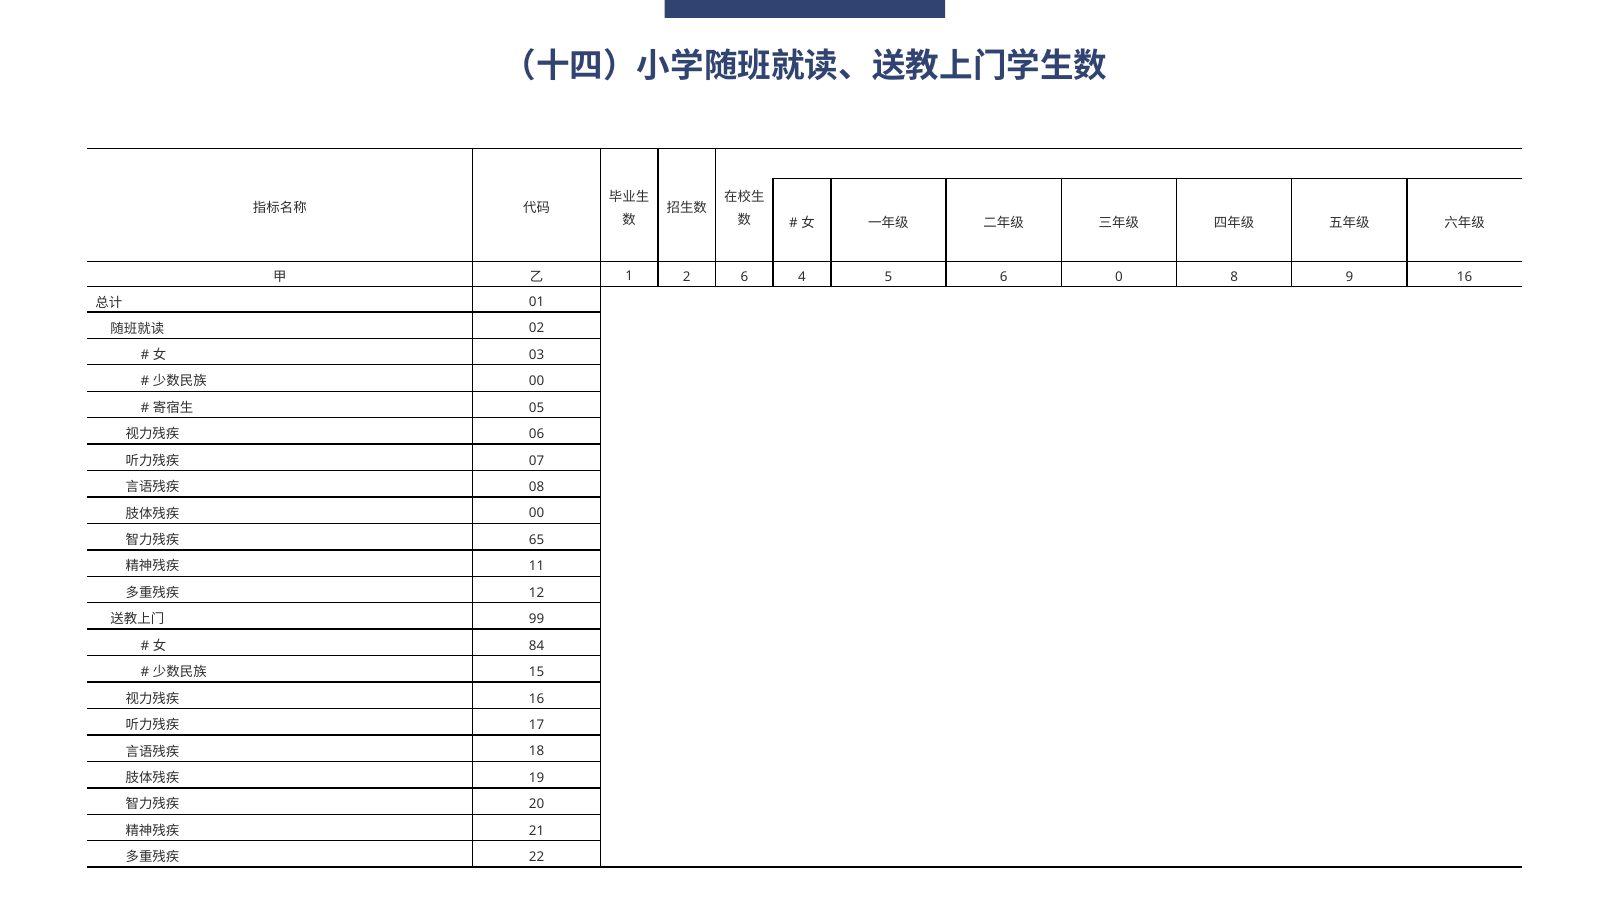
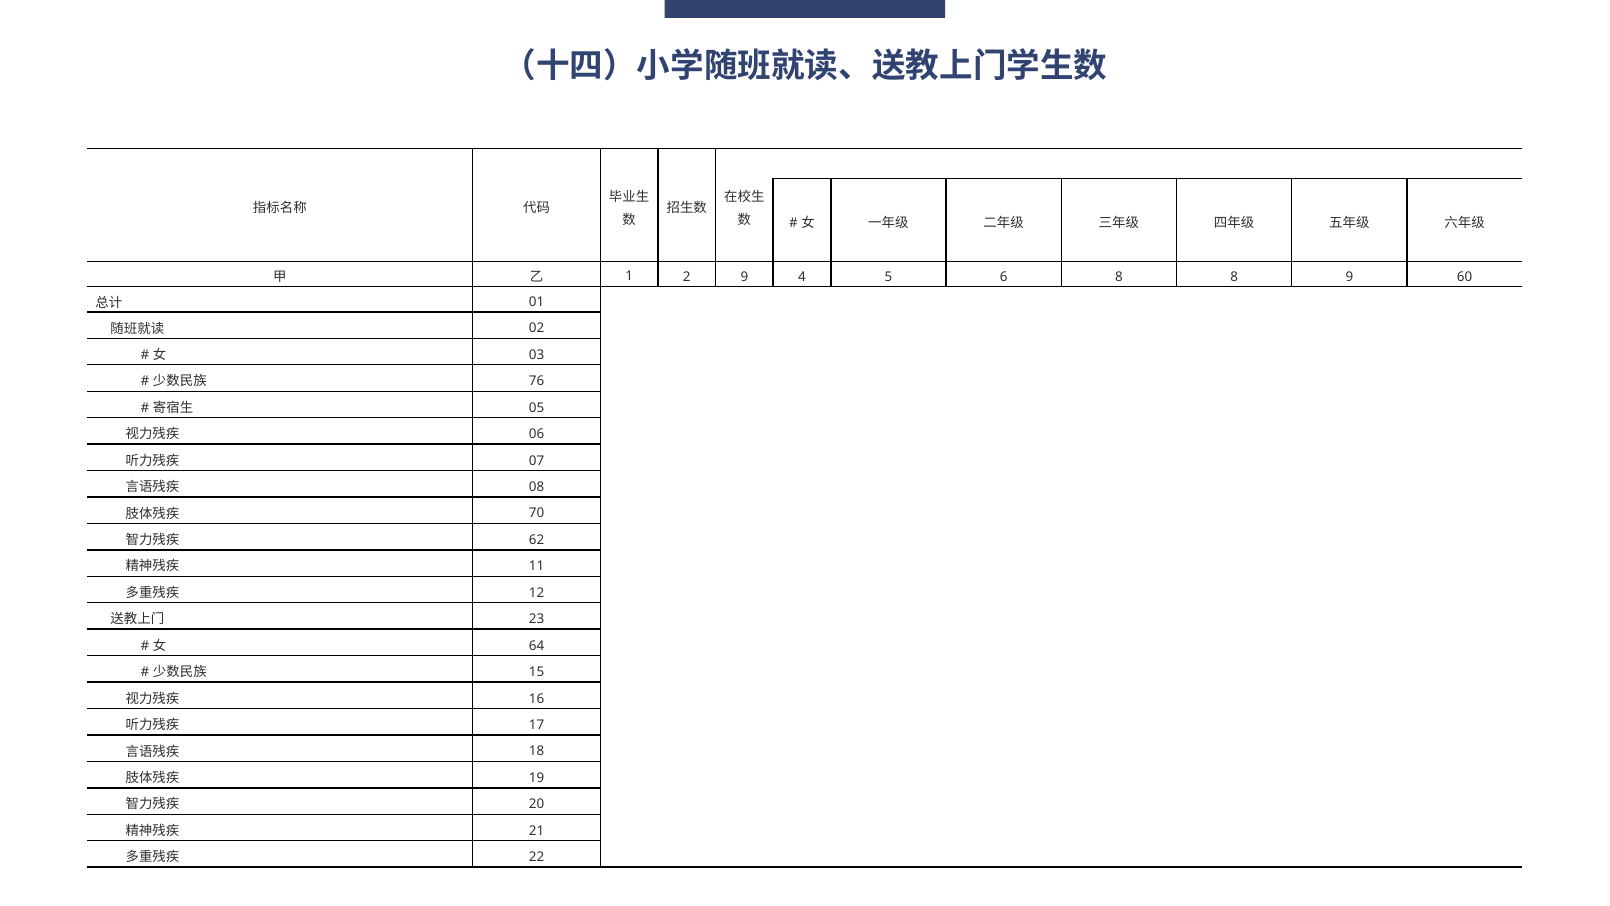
2 6: 6 -> 9
6 0: 0 -> 8
9 16: 16 -> 60
00 at (537, 381): 00 -> 76
00 at (537, 513): 00 -> 70
65: 65 -> 62
99: 99 -> 23
84: 84 -> 64
